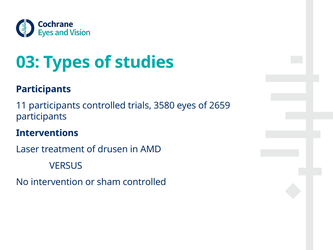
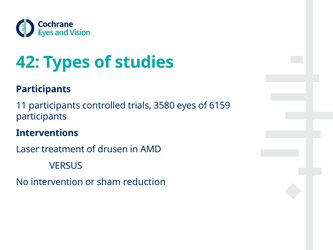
03: 03 -> 42
2659: 2659 -> 6159
sham controlled: controlled -> reduction
